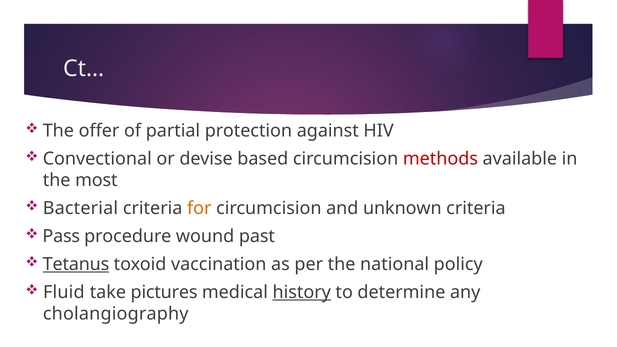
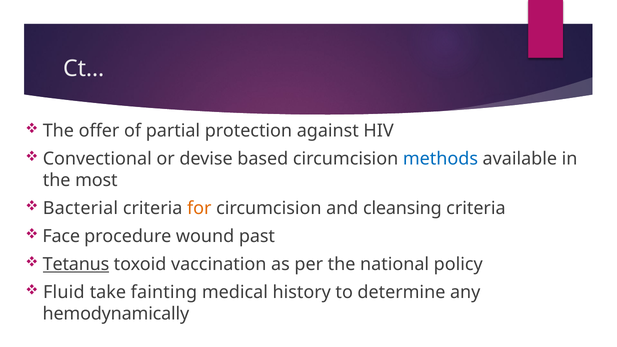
methods colour: red -> blue
unknown: unknown -> cleansing
Pass: Pass -> Face
pictures: pictures -> fainting
history underline: present -> none
cholangiography: cholangiography -> hemodynamically
